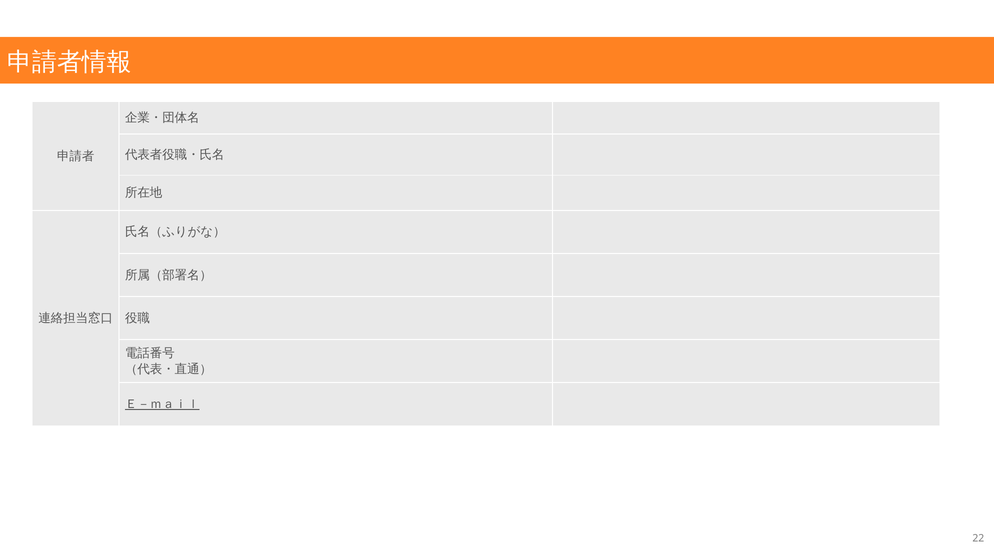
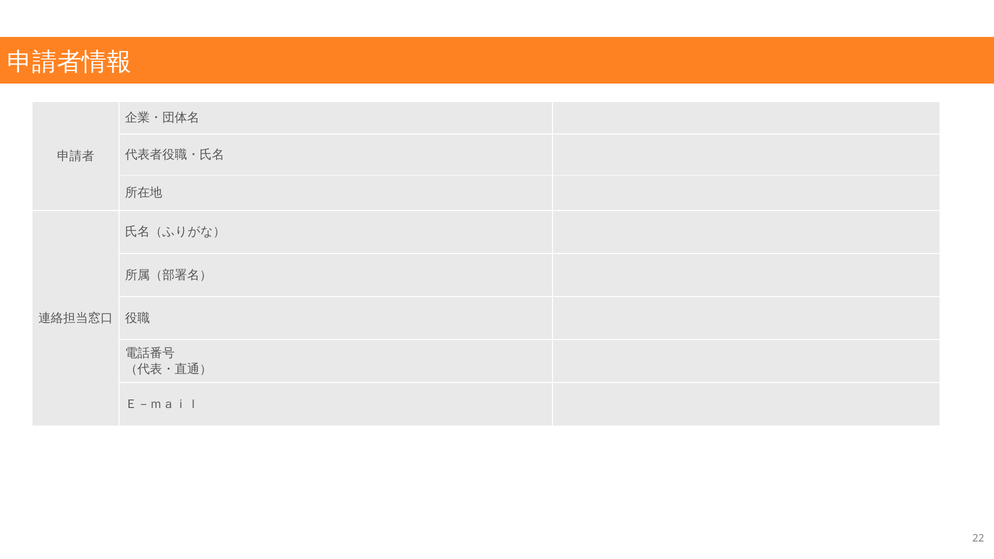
Ｅ－ｍａｉｌ underline: present -> none
